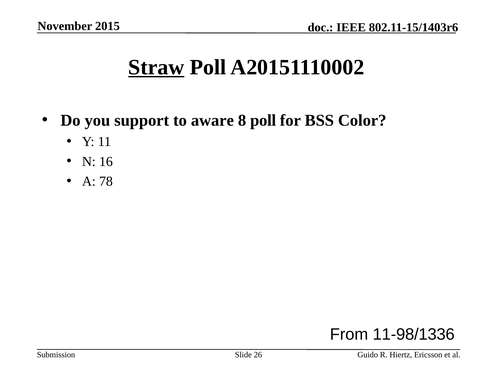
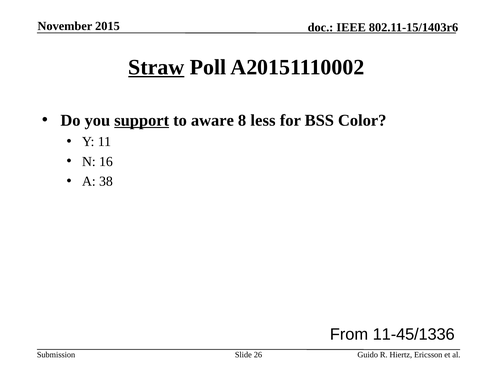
support underline: none -> present
8 poll: poll -> less
78: 78 -> 38
11-98/1336: 11-98/1336 -> 11-45/1336
